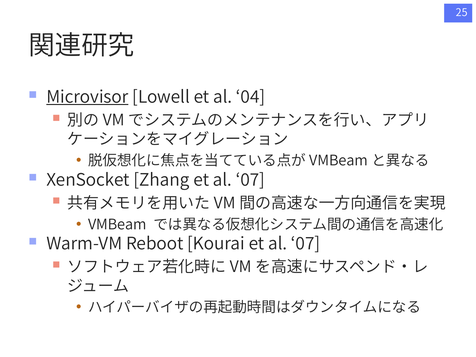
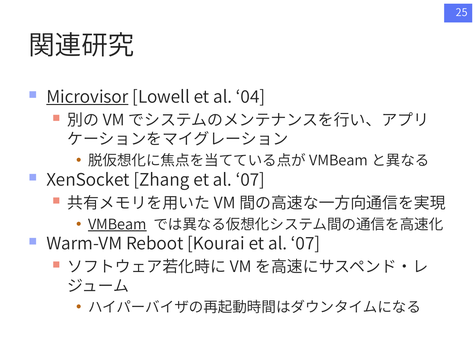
VMBeam underline: none -> present
